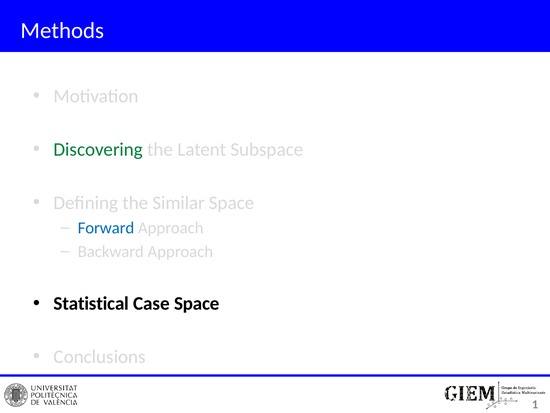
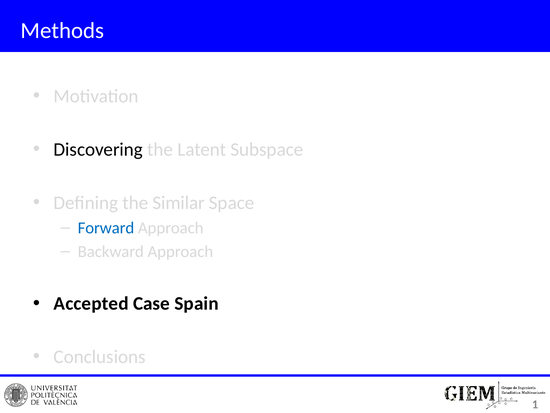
Discovering colour: green -> black
Statistical: Statistical -> Accepted
Case Space: Space -> Spain
